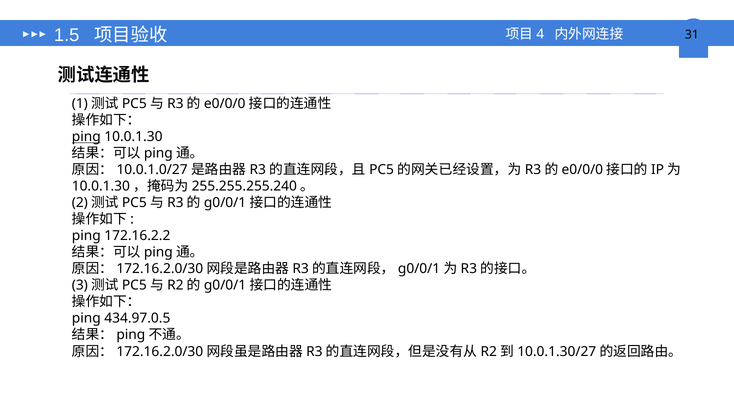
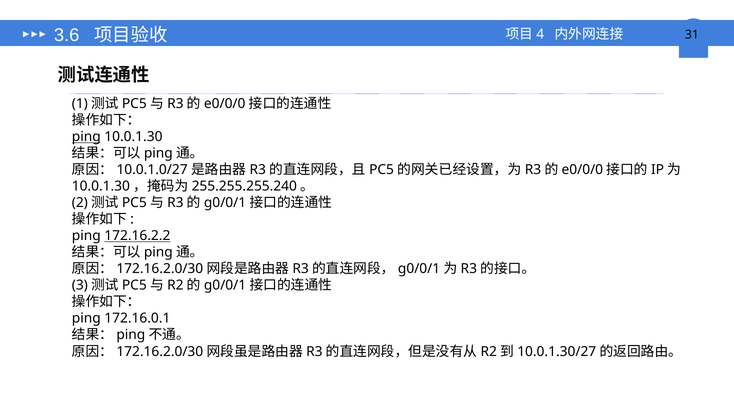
1.5: 1.5 -> 3.6
172.16.2.2 underline: none -> present
434.97.0.5: 434.97.0.5 -> 172.16.0.1
